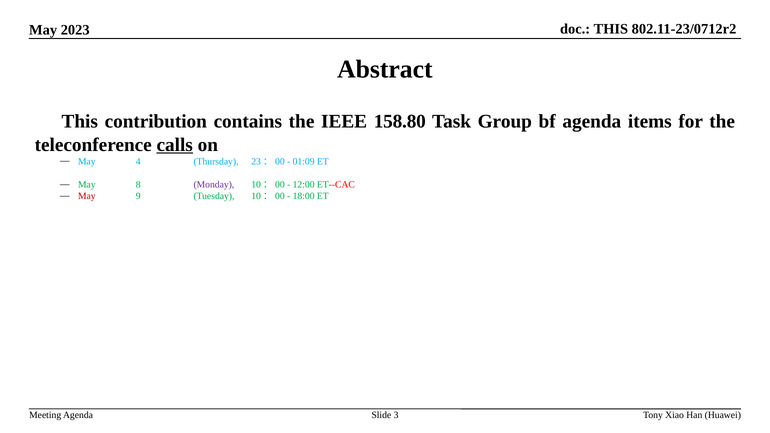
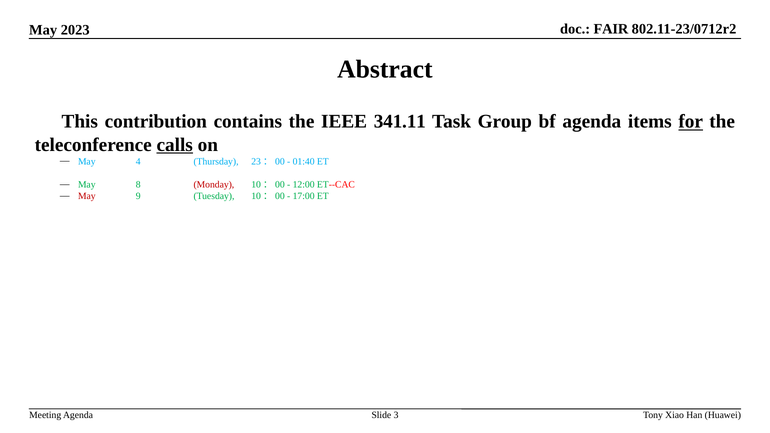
THIS at (611, 29): THIS -> FAIR
158.80: 158.80 -> 341.11
for underline: none -> present
01:09: 01:09 -> 01:40
Monday colour: purple -> red
18:00: 18:00 -> 17:00
